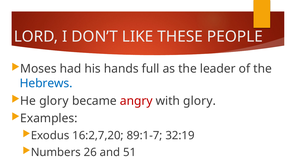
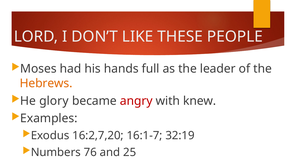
Hebrews colour: blue -> orange
with glory: glory -> knew
89:1-7: 89:1-7 -> 16:1-7
26: 26 -> 76
51: 51 -> 25
